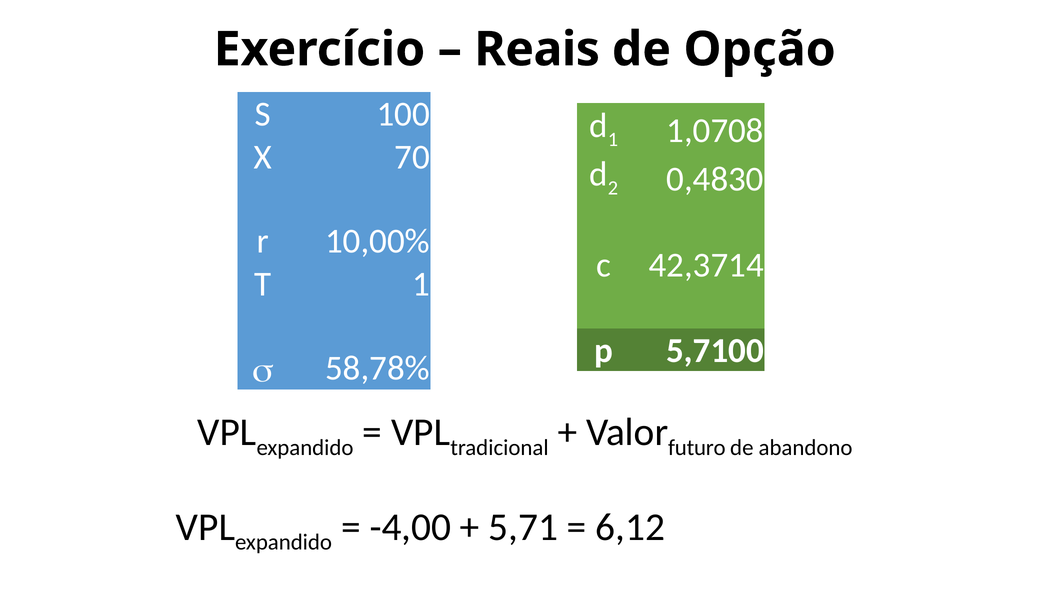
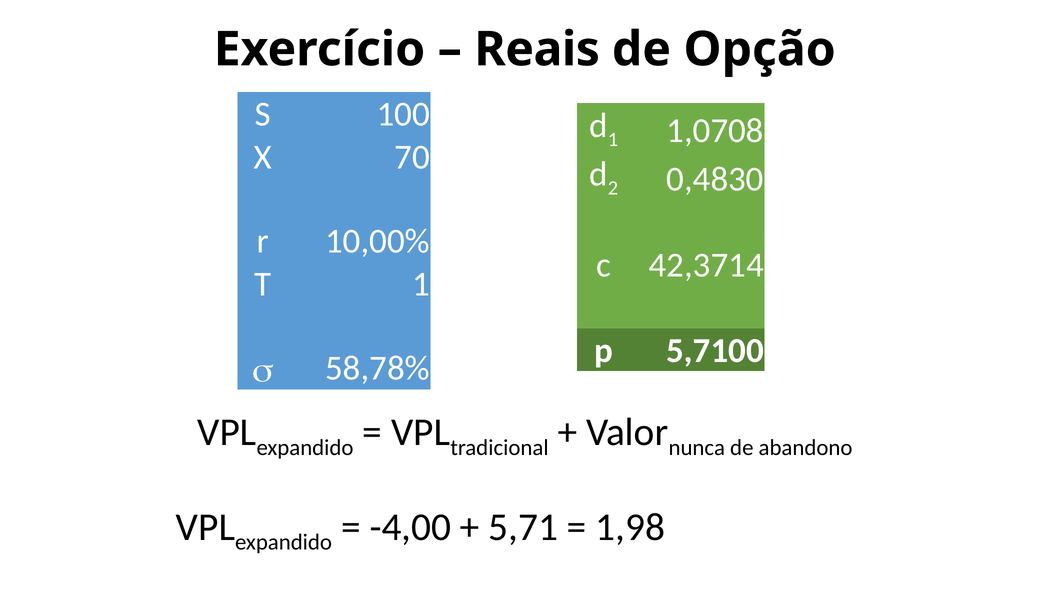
futuro: futuro -> nunca
6,12: 6,12 -> 1,98
